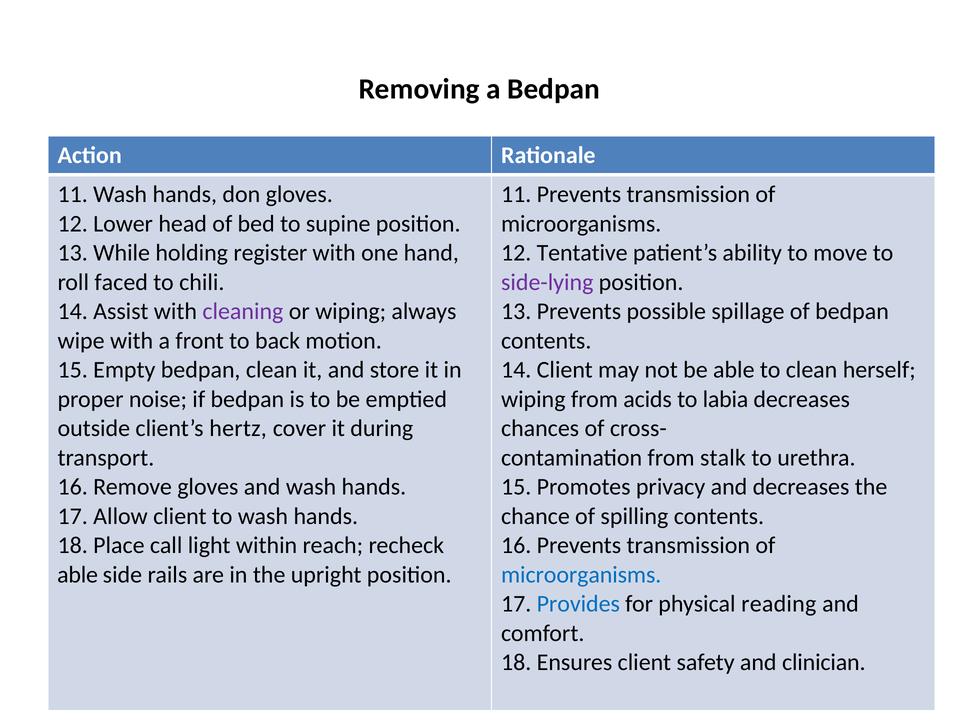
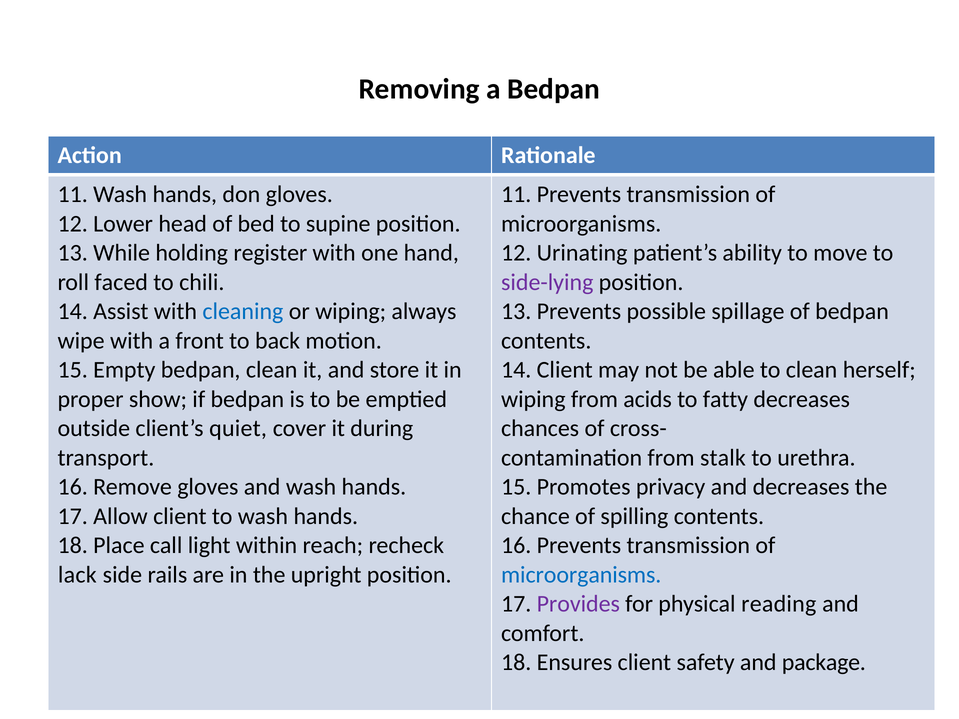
Tentative: Tentative -> Urinating
cleaning colour: purple -> blue
noise: noise -> show
labia: labia -> fatty
hertz: hertz -> quiet
able at (78, 575): able -> lack
Provides colour: blue -> purple
clinician: clinician -> package
